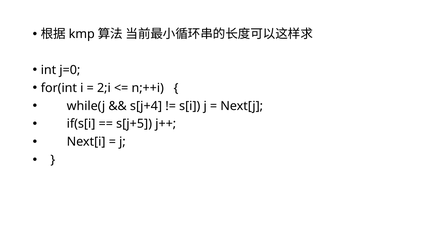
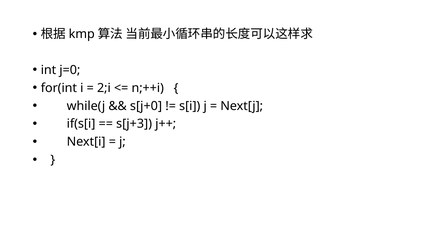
s[j+4: s[j+4 -> s[j+0
s[j+5: s[j+5 -> s[j+3
